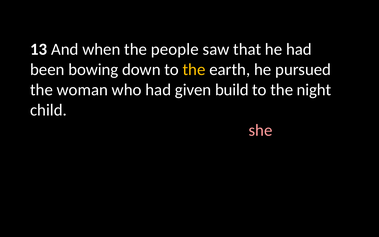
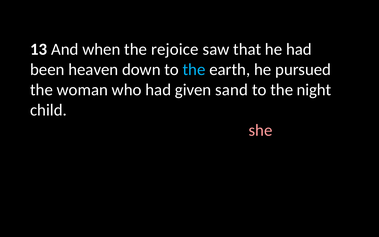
people: people -> rejoice
been bowing: bowing -> heaven
the at (194, 70) colour: yellow -> light blue
build: build -> sand
